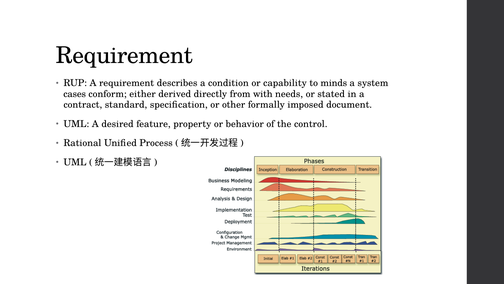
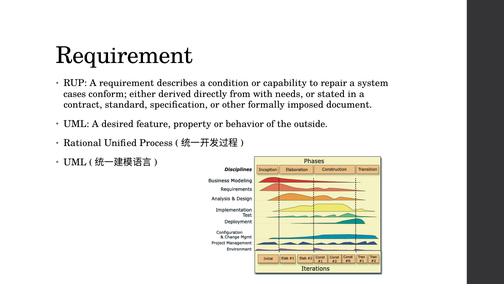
minds: minds -> repair
control: control -> outside
